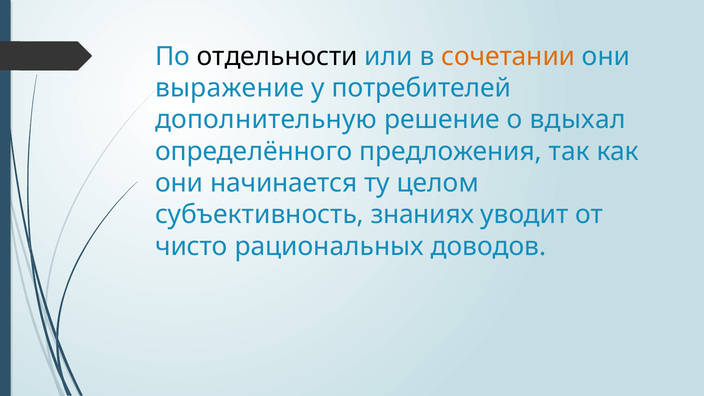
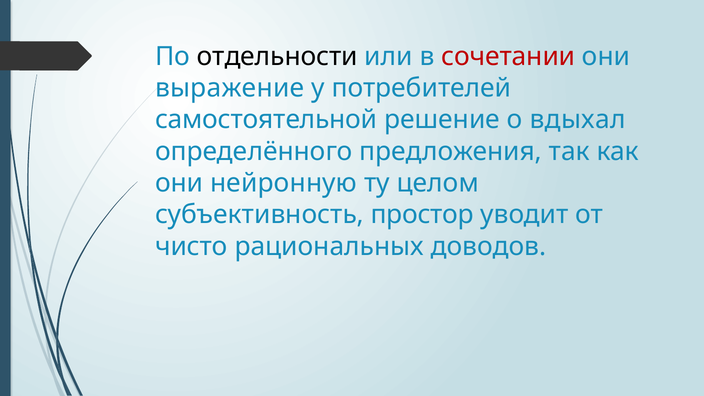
сочетании colour: orange -> red
дополнительную: дополнительную -> самостоятельной
начинается: начинается -> нейронную
знаниях: знаниях -> простор
